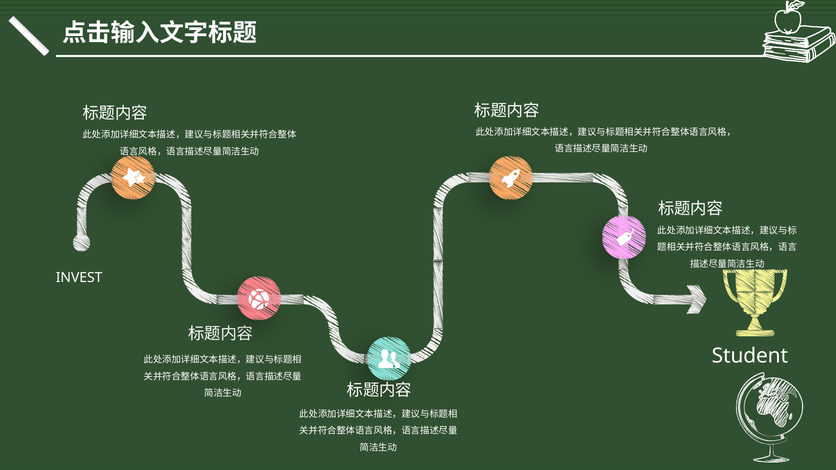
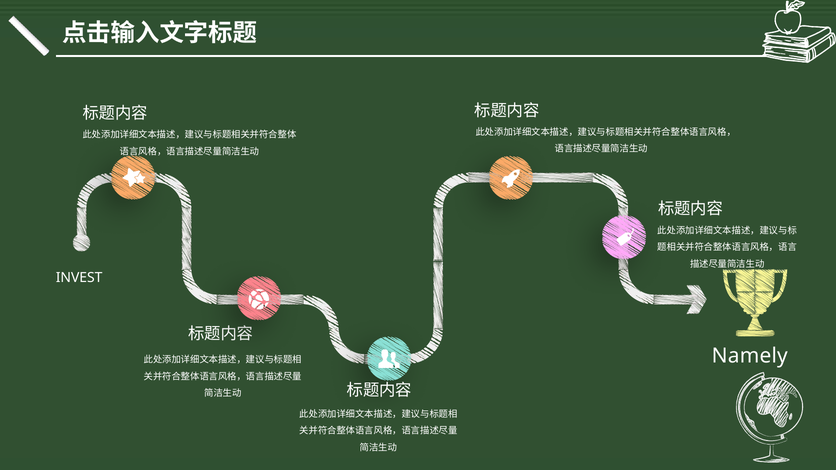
Student: Student -> Namely
